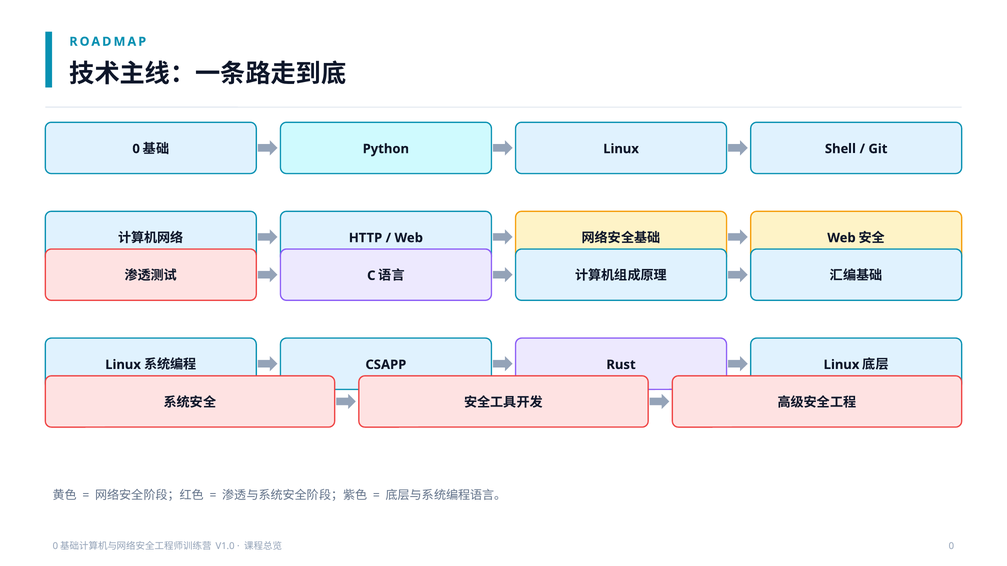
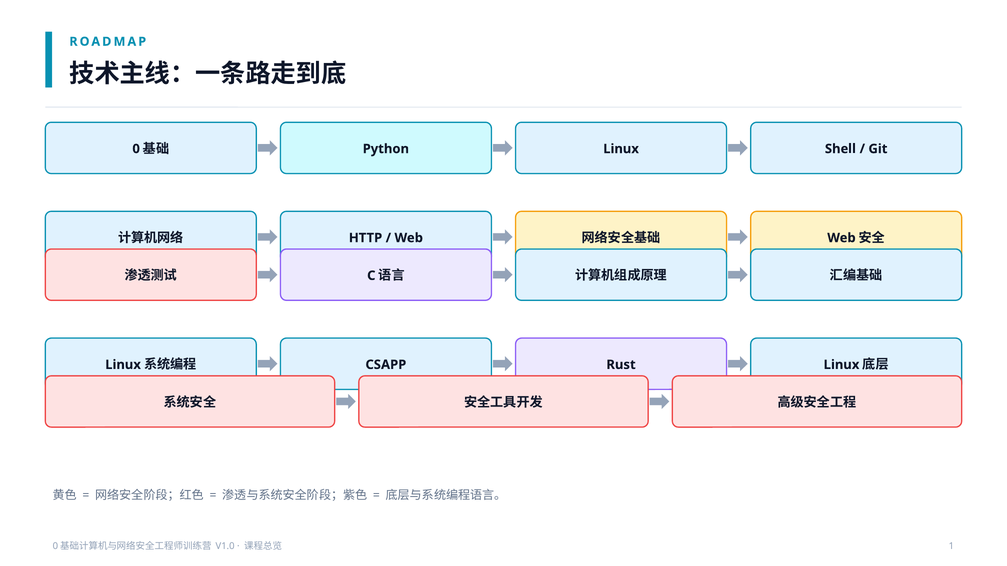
0 at (951, 547): 0 -> 1
